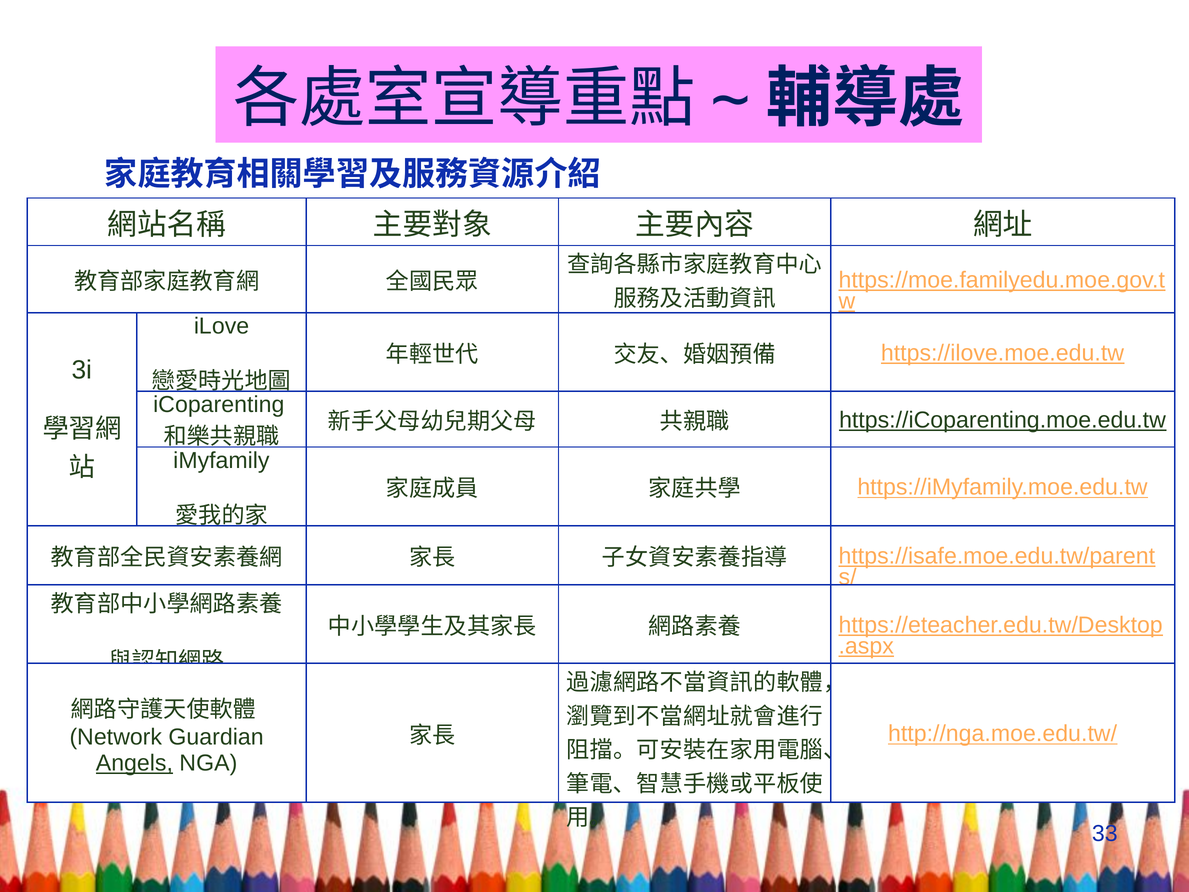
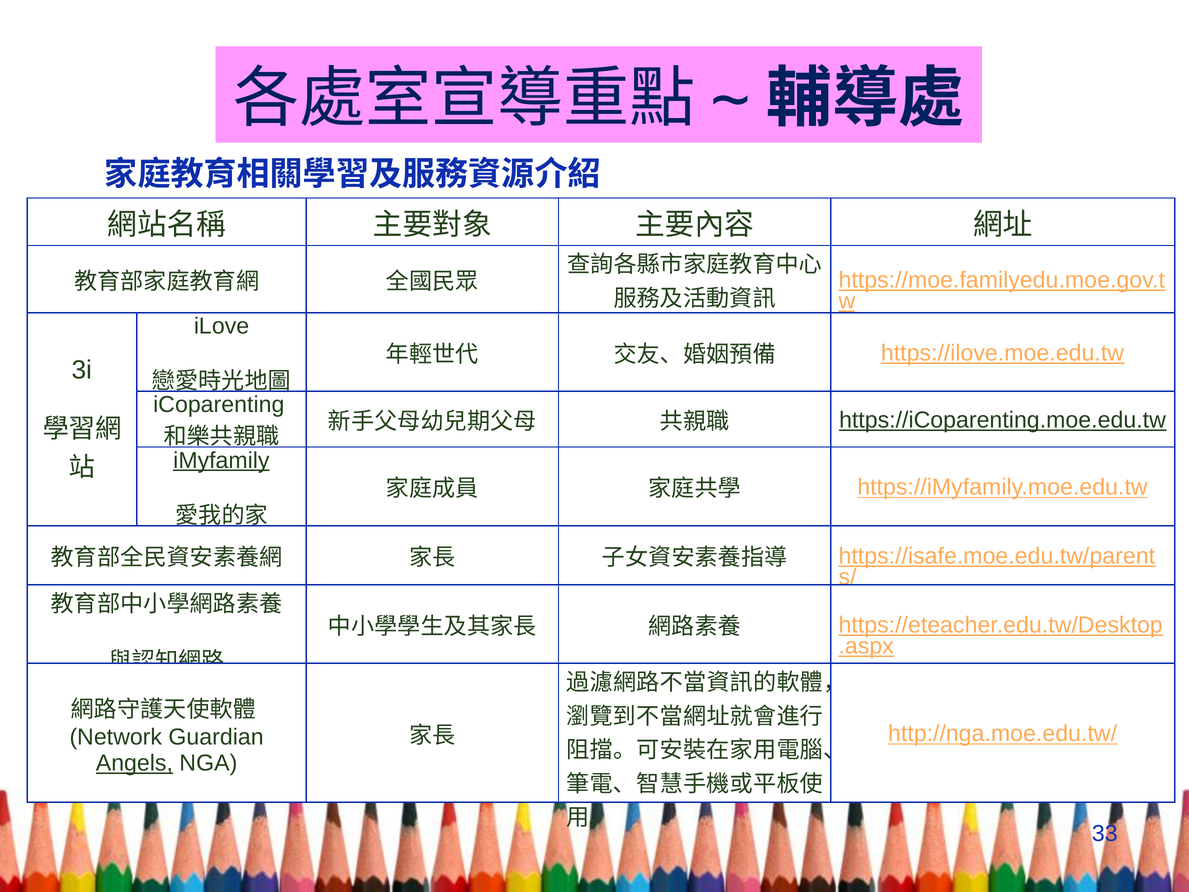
iMyfamily underline: none -> present
